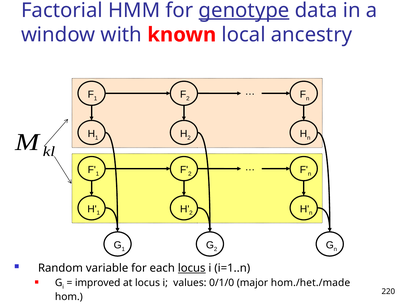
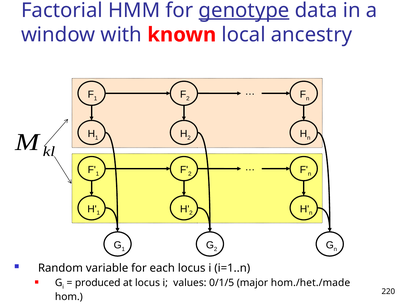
locus at (192, 268) underline: present -> none
improved: improved -> produced
0/1/0: 0/1/0 -> 0/1/5
